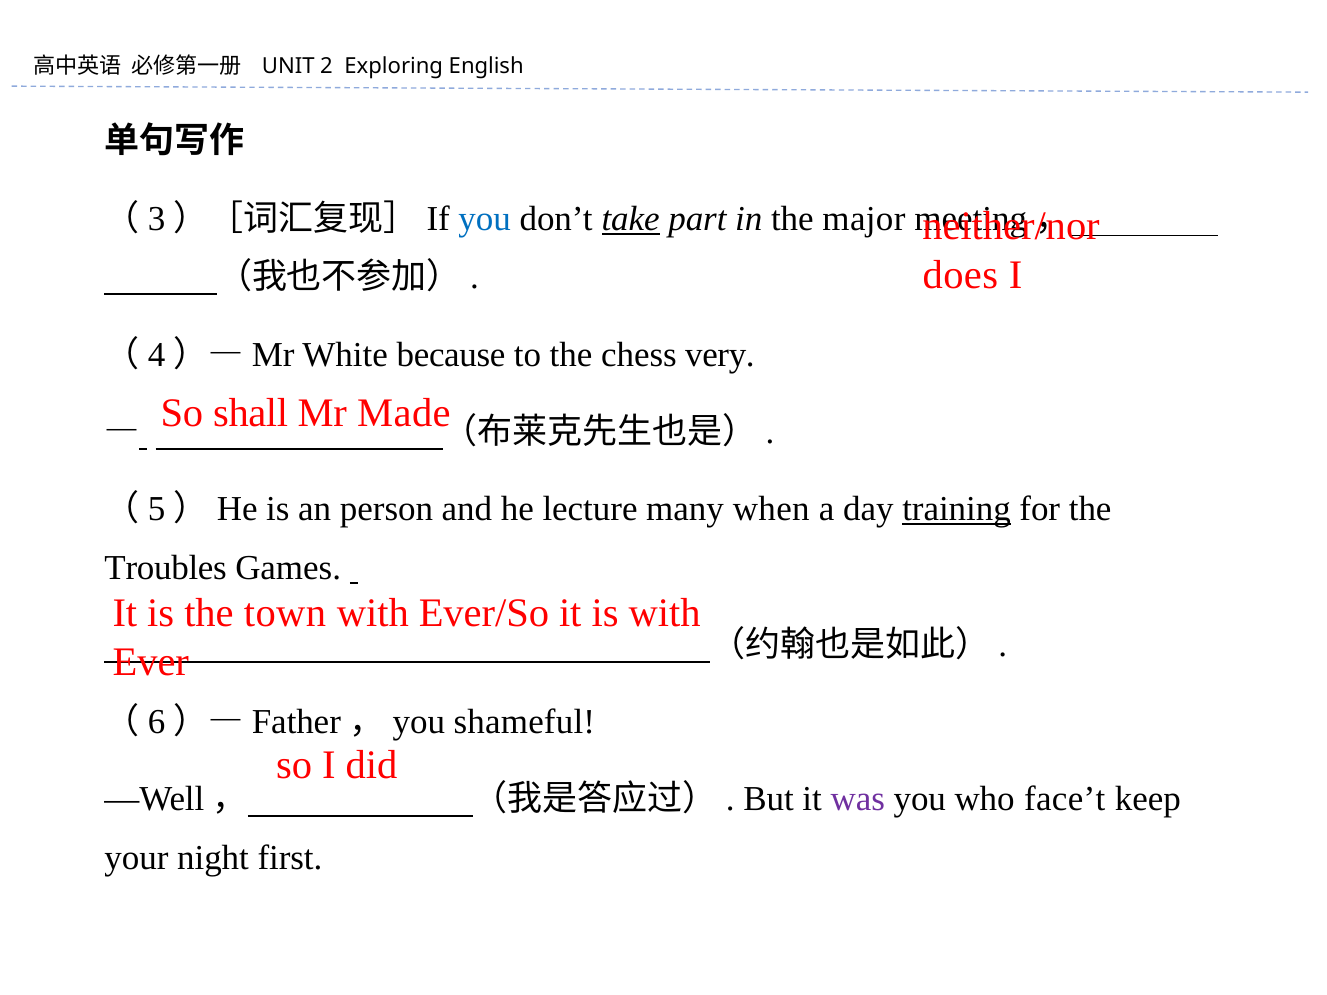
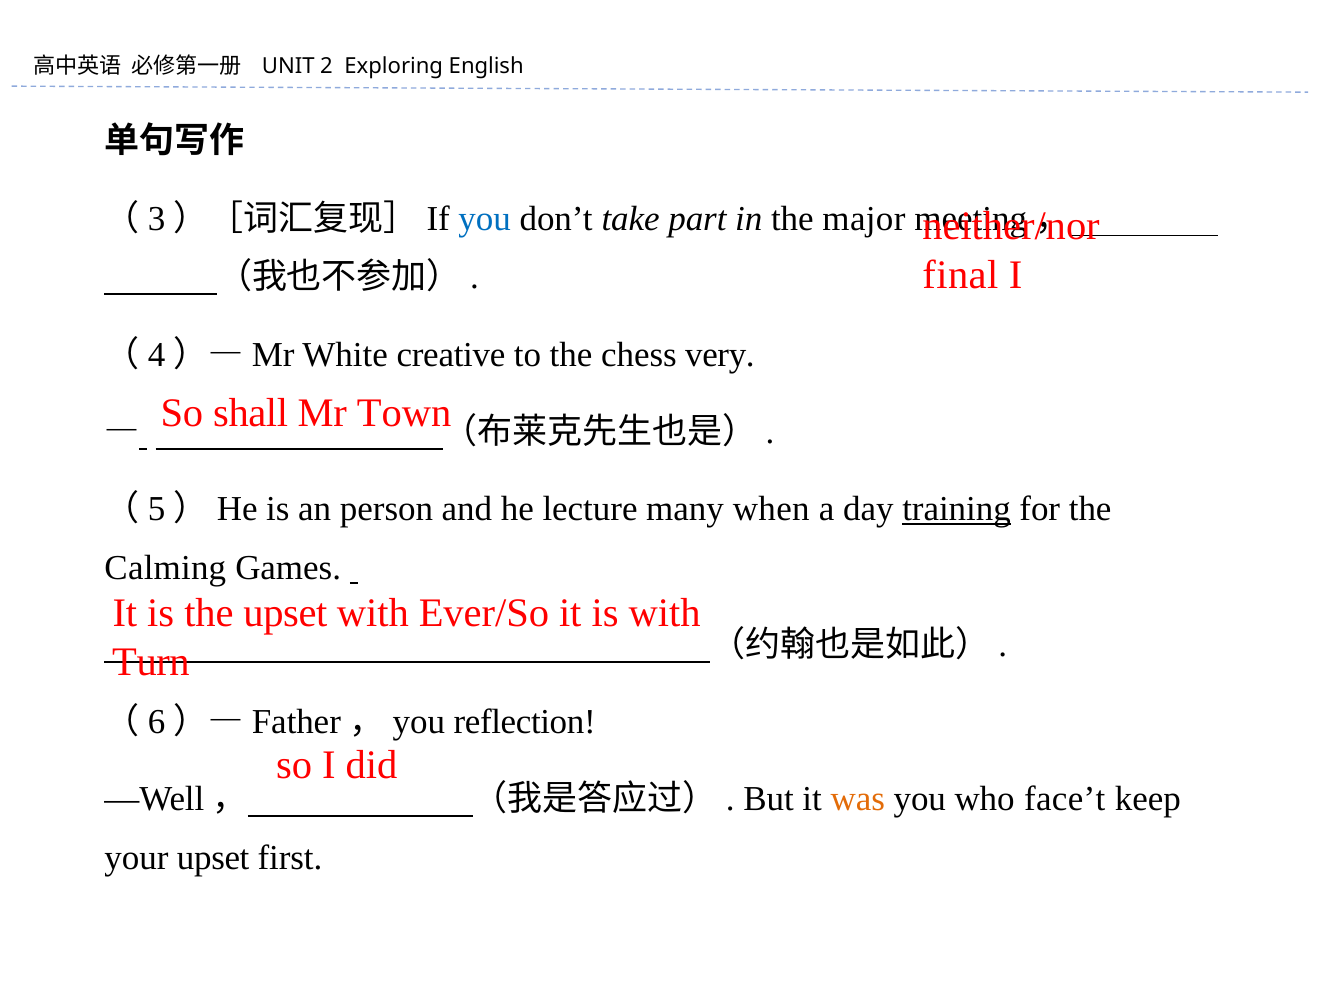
take underline: present -> none
does: does -> final
because: because -> creative
Made: Made -> Town
Troubles: Troubles -> Calming
the town: town -> upset
Ever: Ever -> Turn
shameful: shameful -> reflection
was colour: purple -> orange
your night: night -> upset
